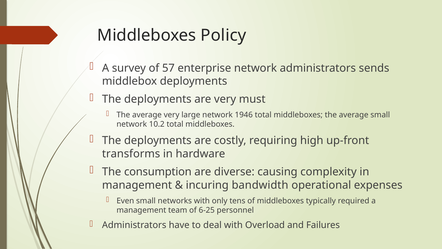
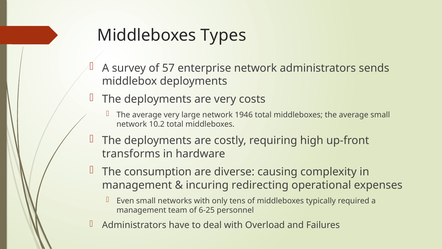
Policy: Policy -> Types
must: must -> costs
bandwidth: bandwidth -> redirecting
